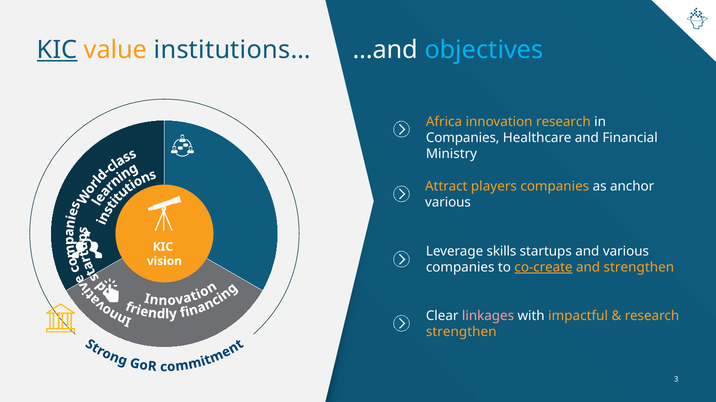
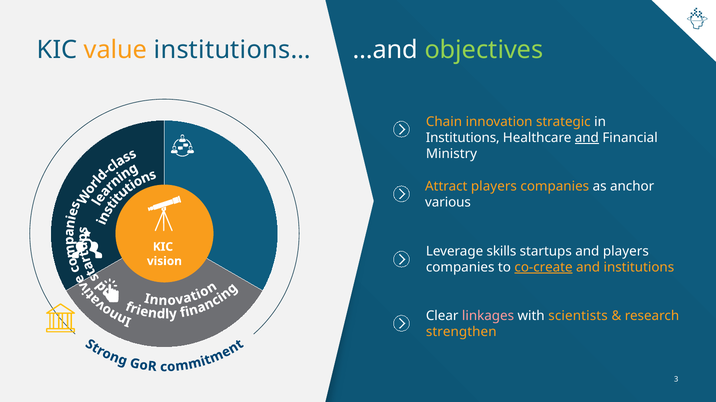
KIC at (57, 50) underline: present -> none
objectives colour: light blue -> light green
Africa: Africa -> Chain
innovation research: research -> strategic
Companies at (463, 138): Companies -> Institutions
and at (587, 138) underline: none -> present
and various: various -> players
and strengthen: strengthen -> institutions
impactful: impactful -> scientists
